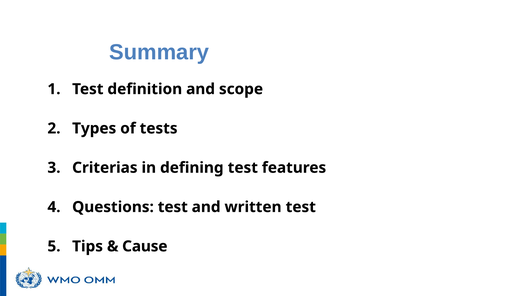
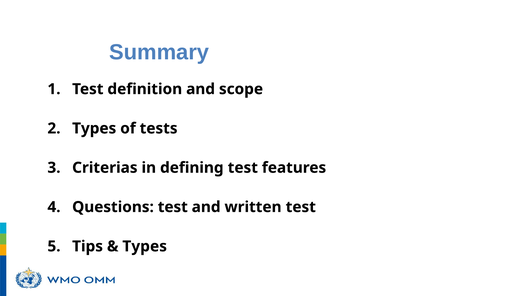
Cause at (145, 247): Cause -> Types
